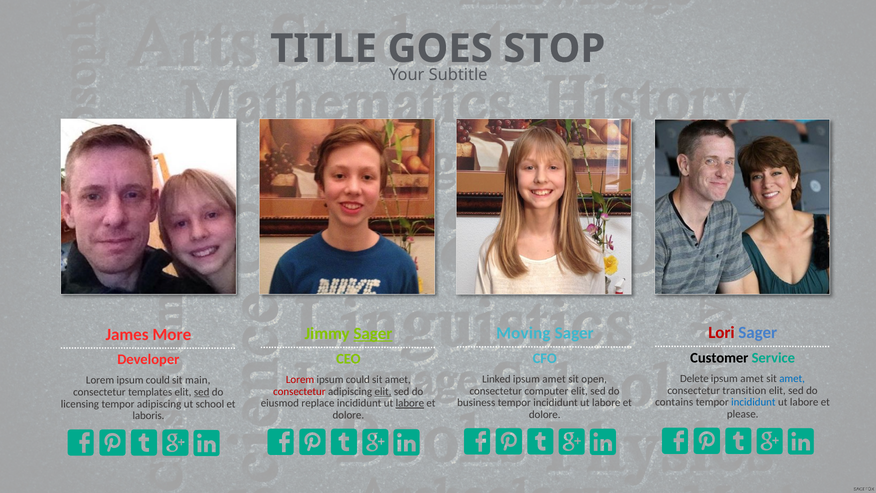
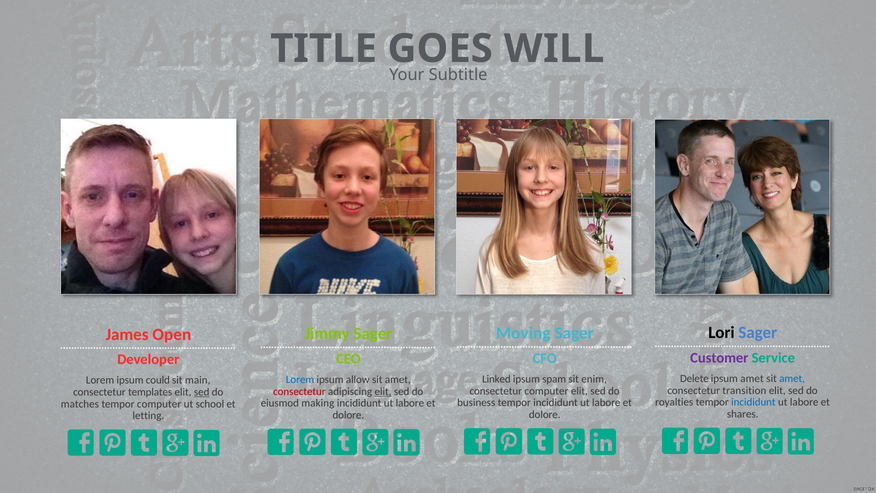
STOP: STOP -> WILL
Lori colour: red -> black
Sager at (373, 334) underline: present -> none
More: More -> Open
Customer colour: black -> purple
amet at (554, 379): amet -> spam
open: open -> enim
Lorem at (300, 379) colour: red -> blue
could at (358, 379): could -> allow
contains: contains -> royalties
replace: replace -> making
labore at (410, 403) underline: present -> none
licensing: licensing -> matches
tempor adipiscing: adipiscing -> computer
please: please -> shares
laboris: laboris -> letting
